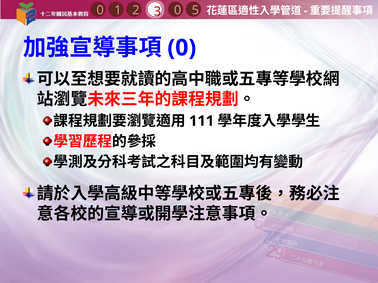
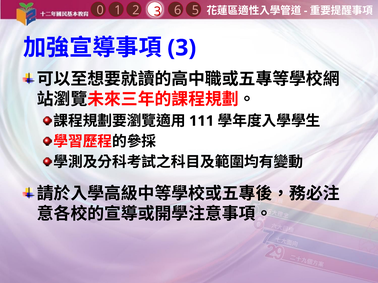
1 0: 0 -> 6
0 at (182, 48): 0 -> 3
